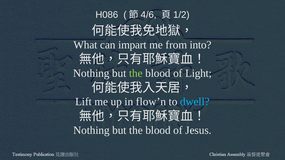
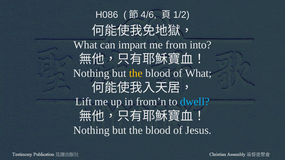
the at (136, 73) colour: light green -> yellow
of Light: Light -> What
flow’n: flow’n -> from’n
